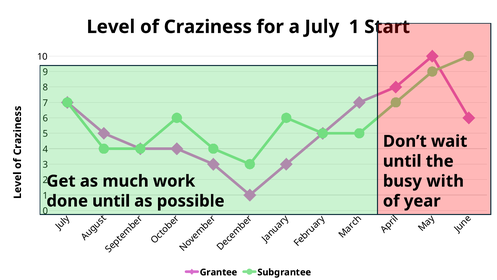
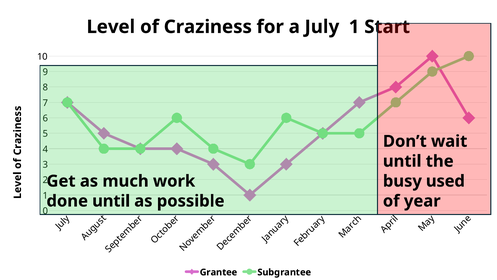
with: with -> used
